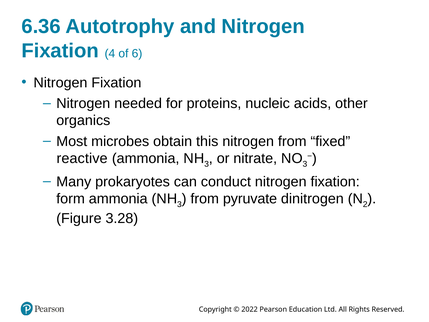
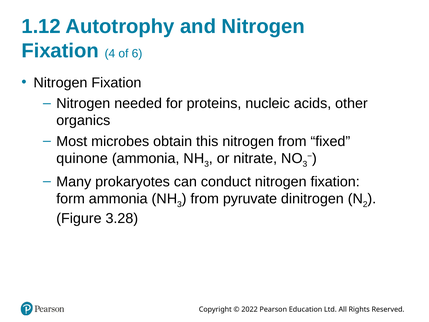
6.36: 6.36 -> 1.12
reactive: reactive -> quinone
